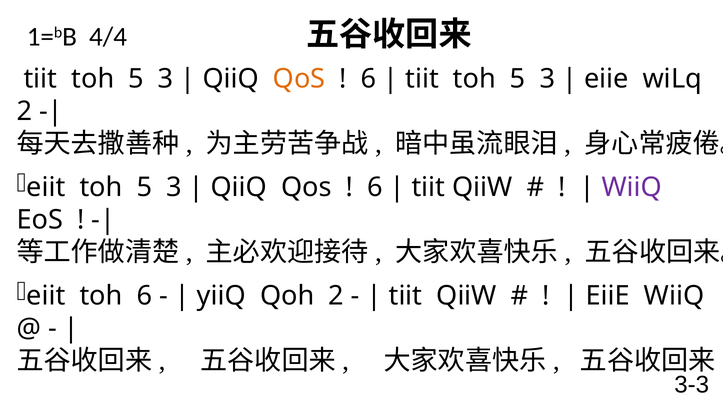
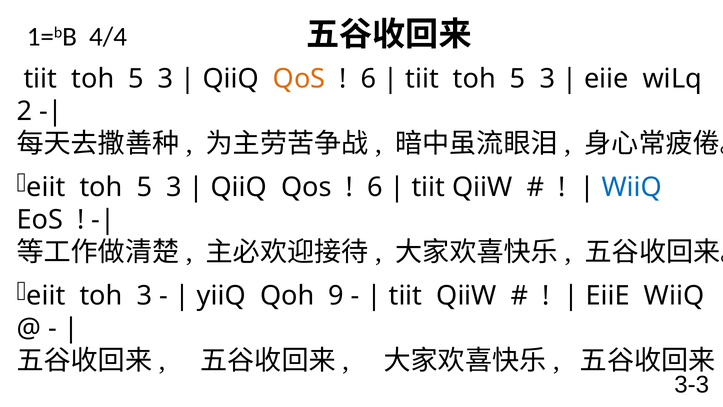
WiiQ at (632, 187) colour: purple -> blue
toh 6: 6 -> 3
Qoh 2: 2 -> 9
